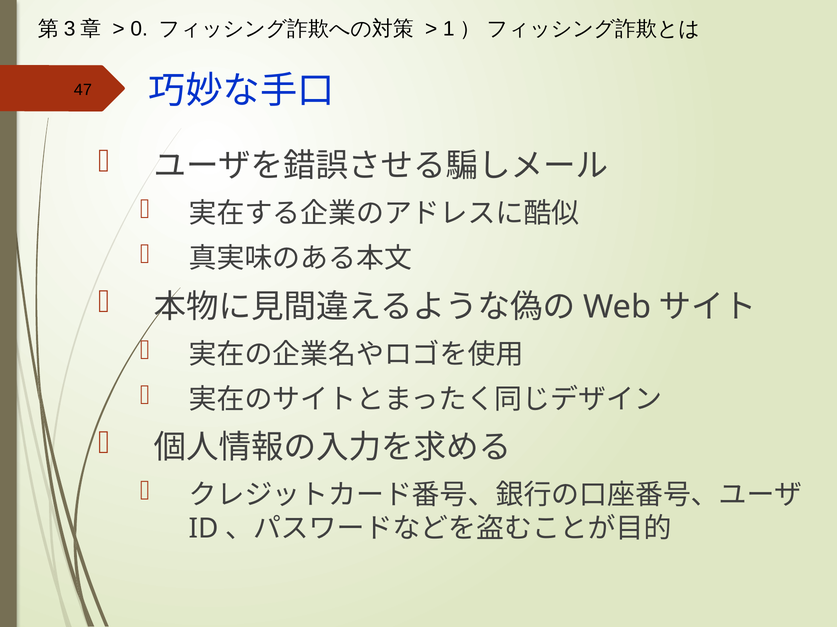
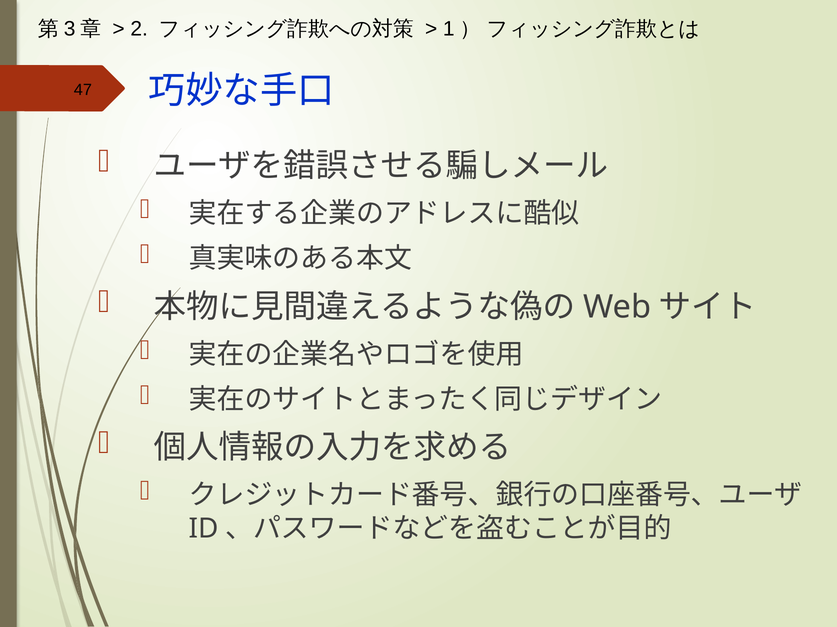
0: 0 -> 2
